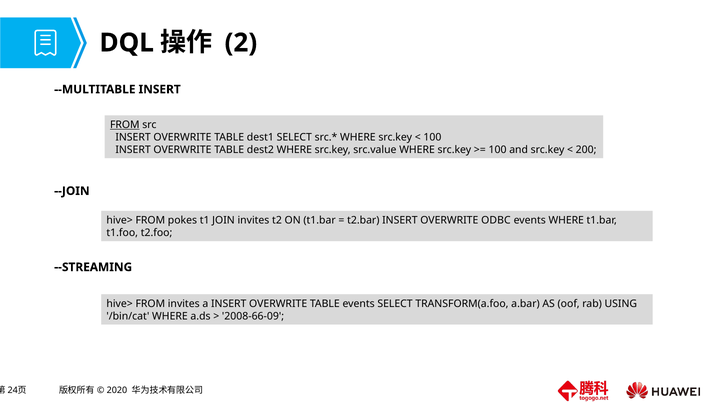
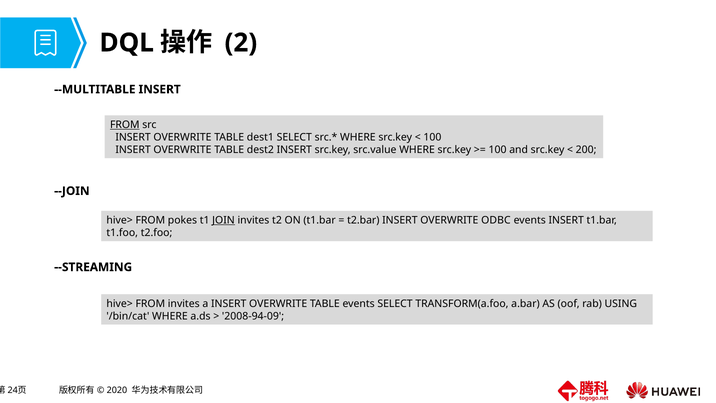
dest2 WHERE: WHERE -> INSERT
JOIN underline: none -> present
events WHERE: WHERE -> INSERT
2008-66-09: 2008-66-09 -> 2008-94-09
